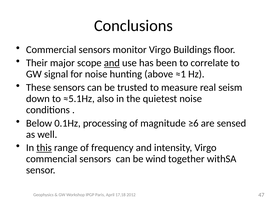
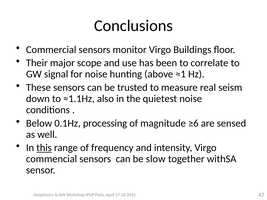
and at (112, 63) underline: present -> none
≈5.1Hz: ≈5.1Hz -> ≈1.1Hz
wind: wind -> slow
